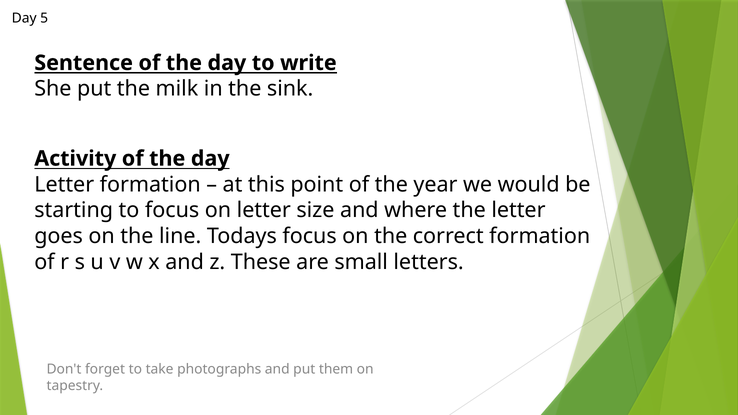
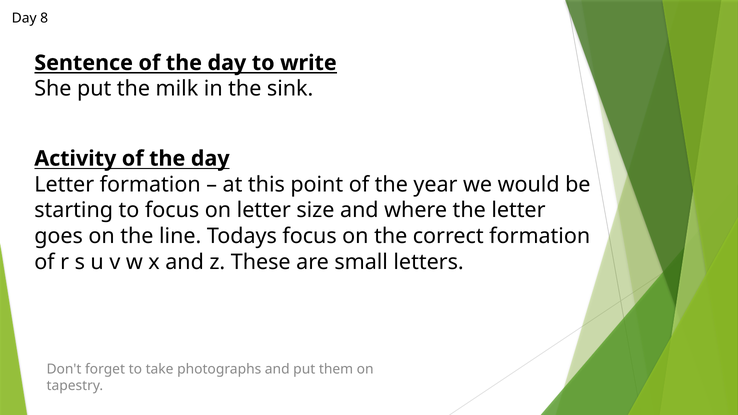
5: 5 -> 8
